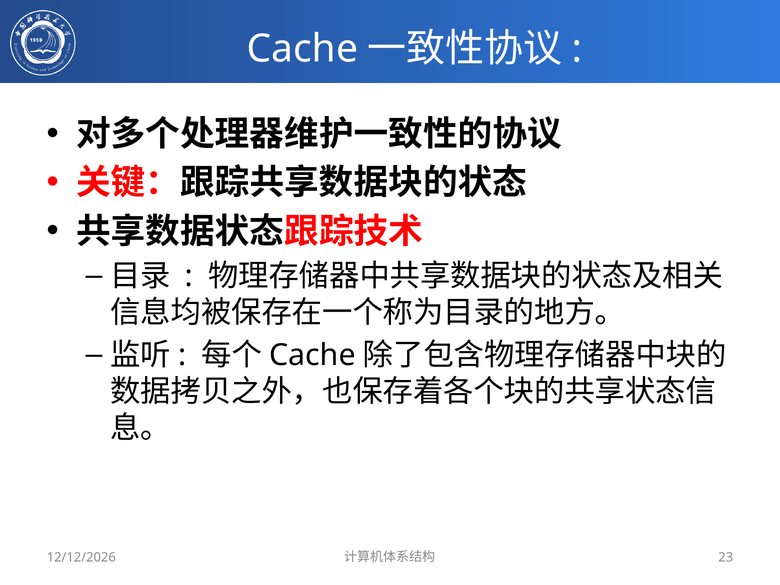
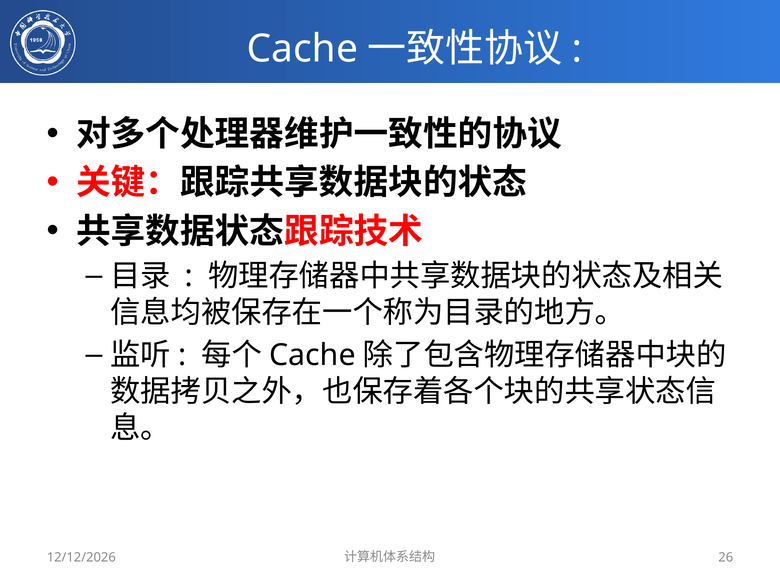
23: 23 -> 26
